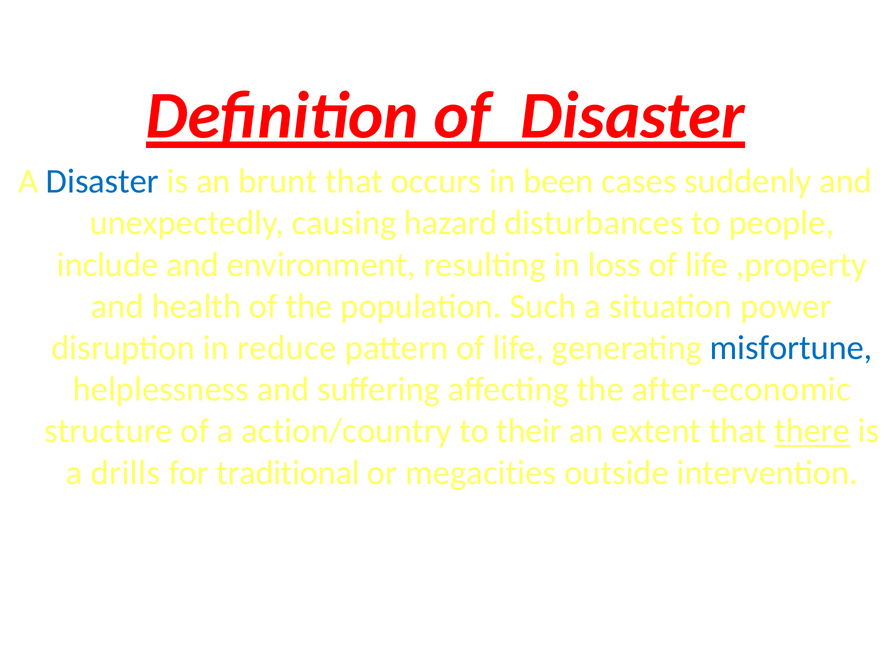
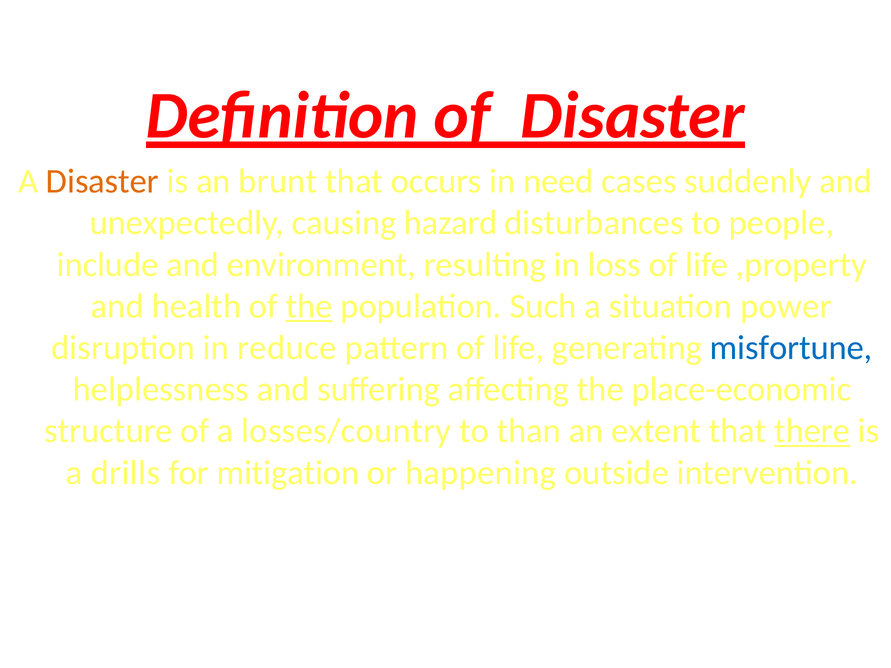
Disaster at (103, 182) colour: blue -> orange
been: been -> need
the at (309, 306) underline: none -> present
after-economic: after-economic -> place-economic
action/country: action/country -> losses/country
their: their -> than
traditional: traditional -> mitigation
megacities: megacities -> happening
